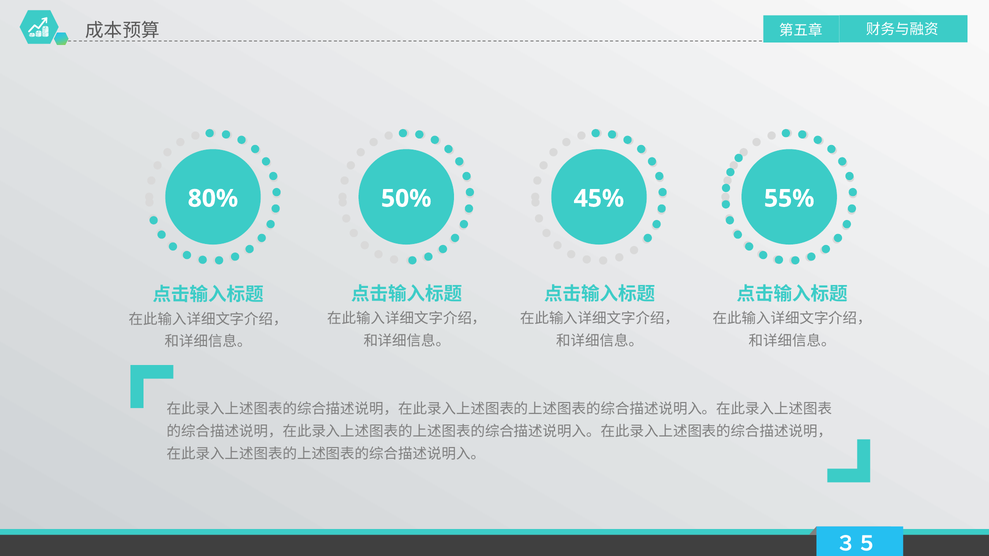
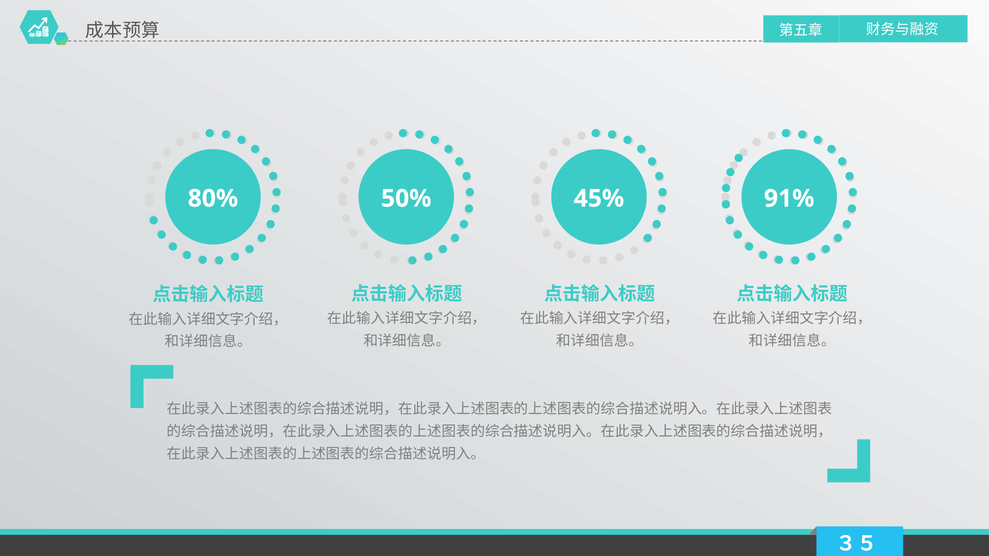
55%: 55% -> 91%
